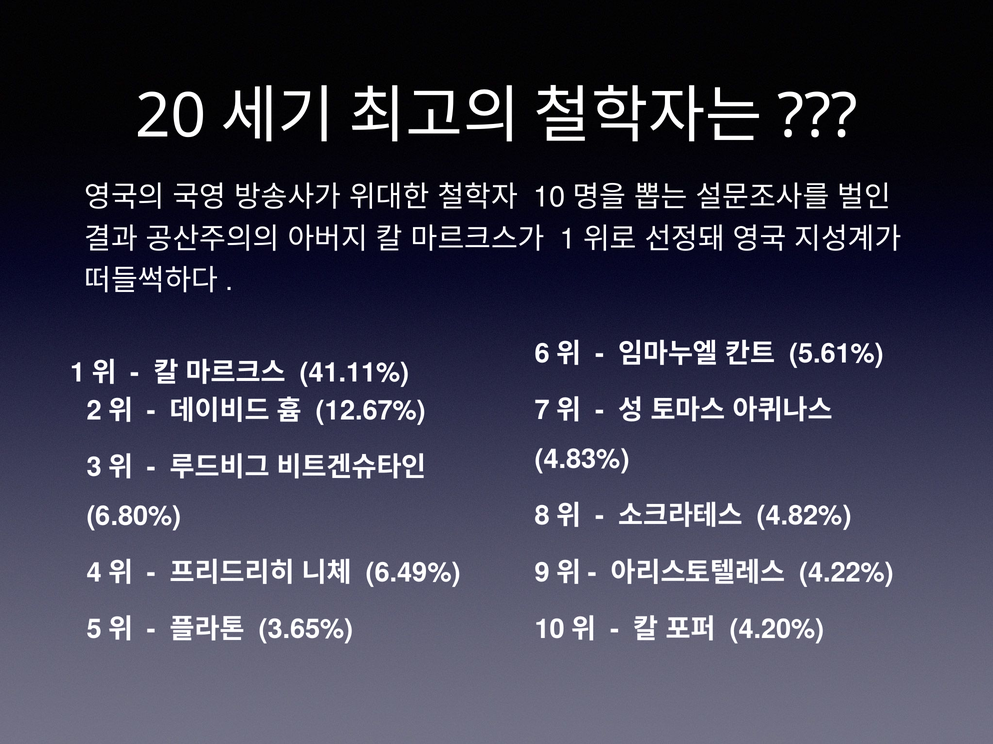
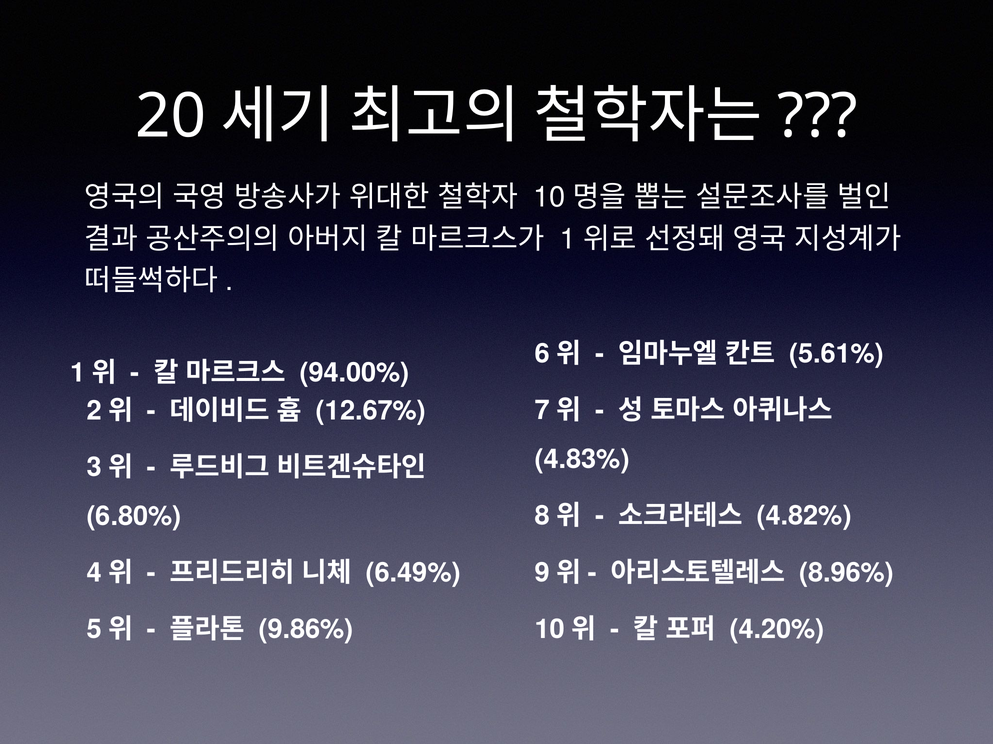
41.11%: 41.11% -> 94.00%
4.22%: 4.22% -> 8.96%
3.65%: 3.65% -> 9.86%
